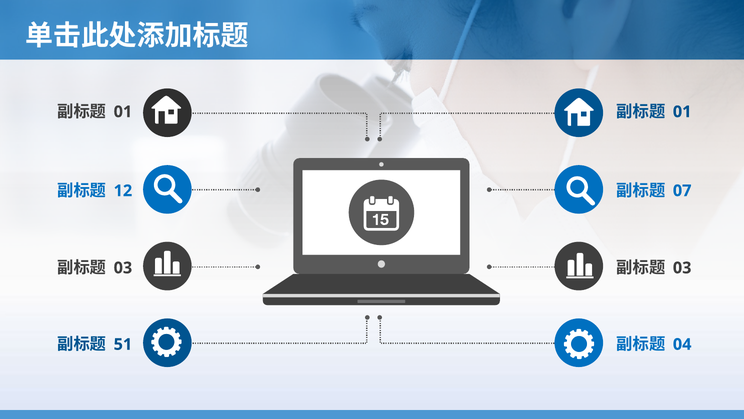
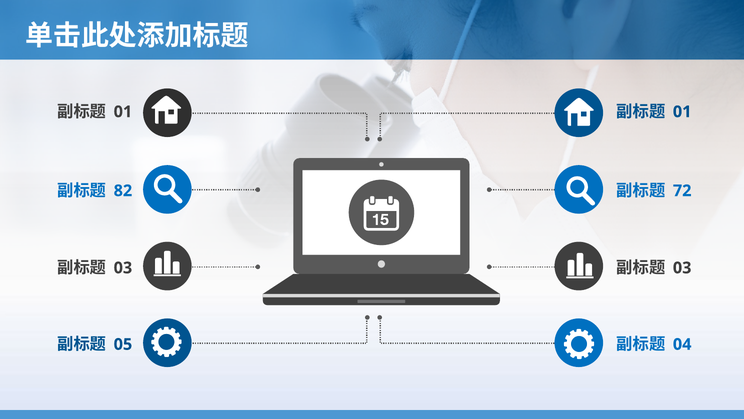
12: 12 -> 82
07: 07 -> 72
51: 51 -> 05
